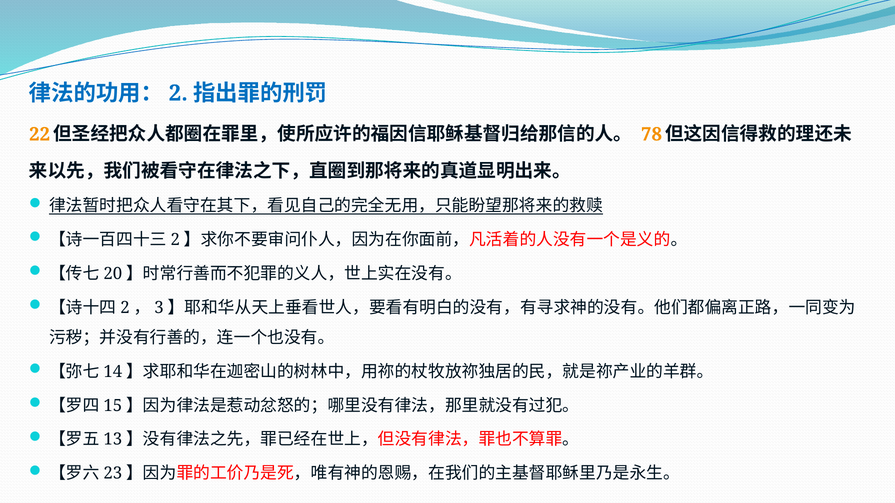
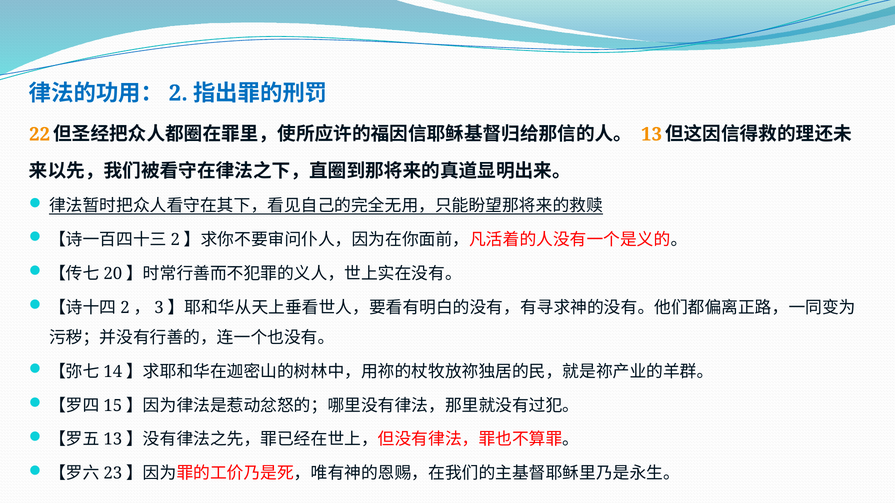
78: 78 -> 13
